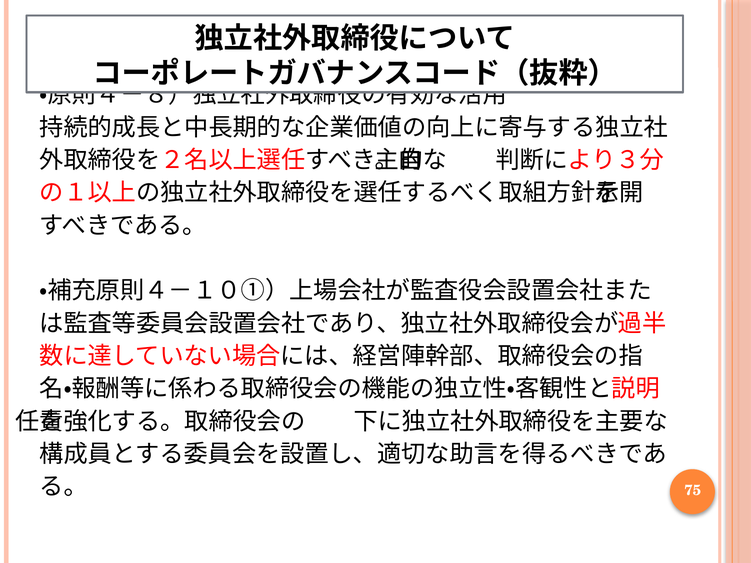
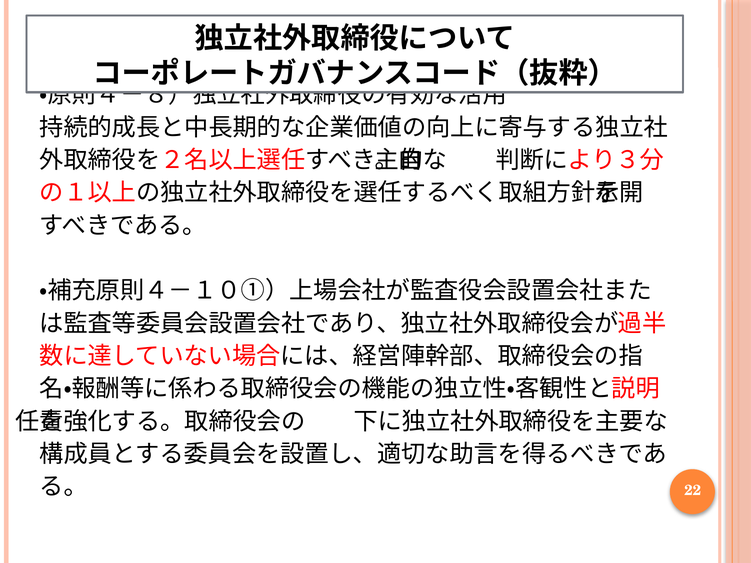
75: 75 -> 22
